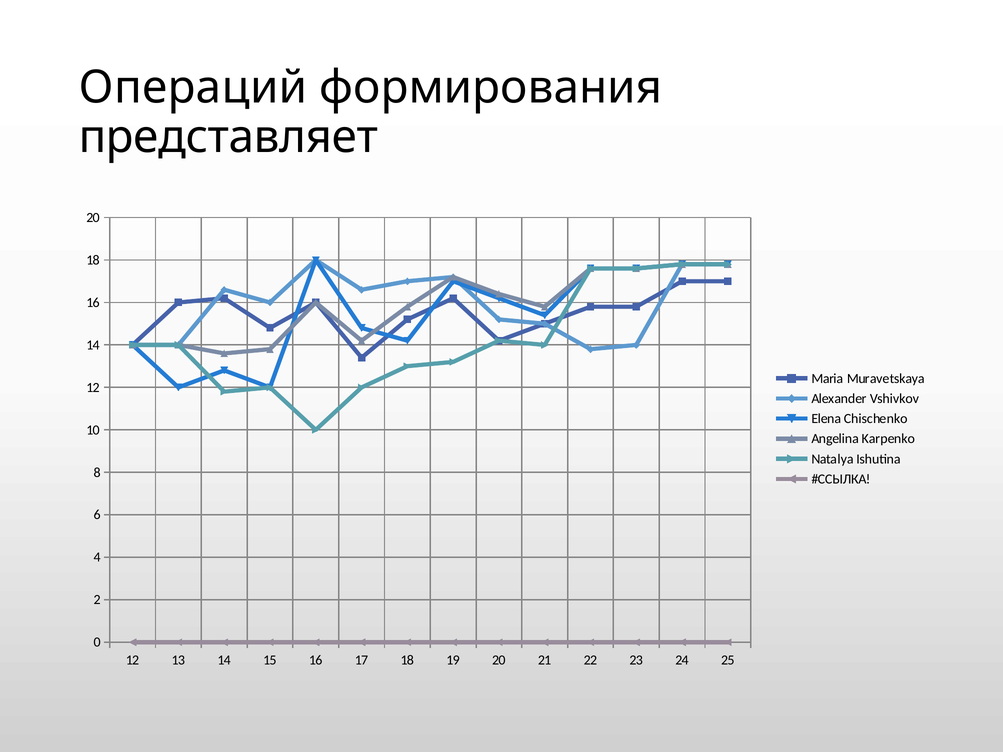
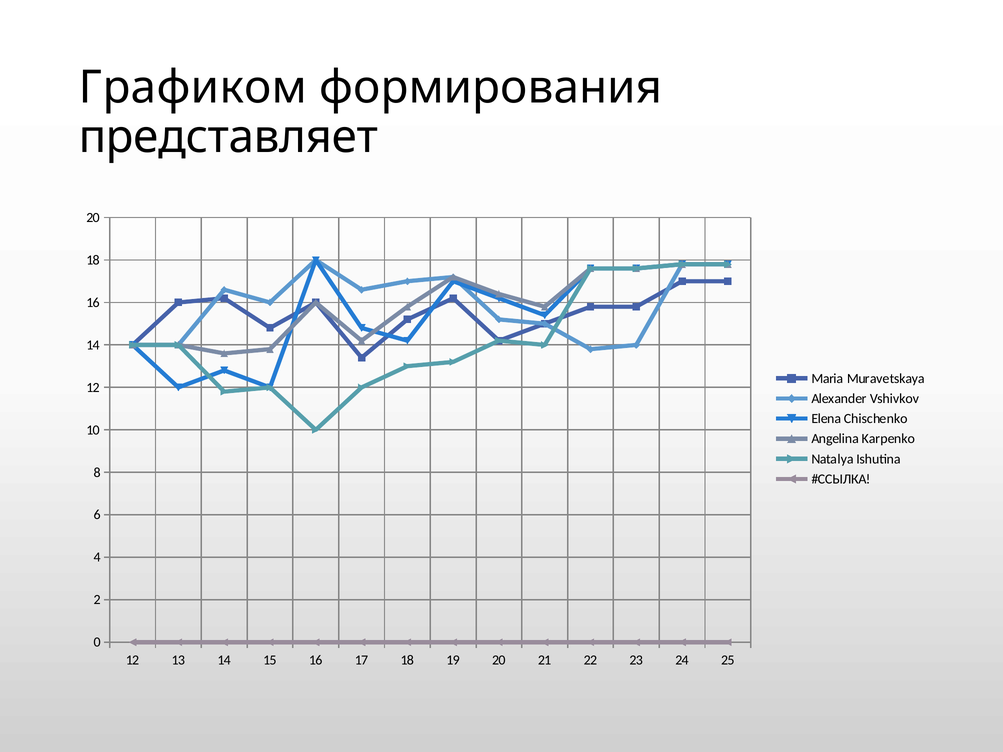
Операций: Операций -> Графиком
